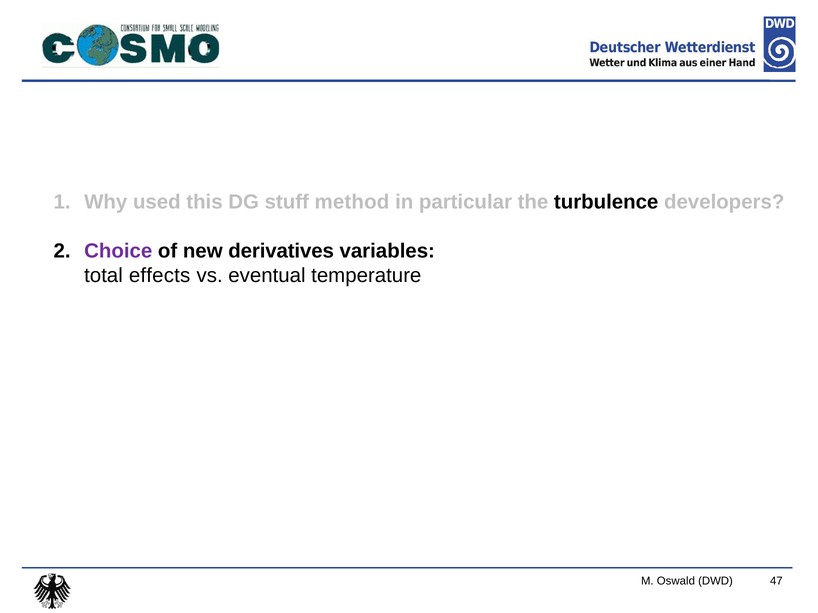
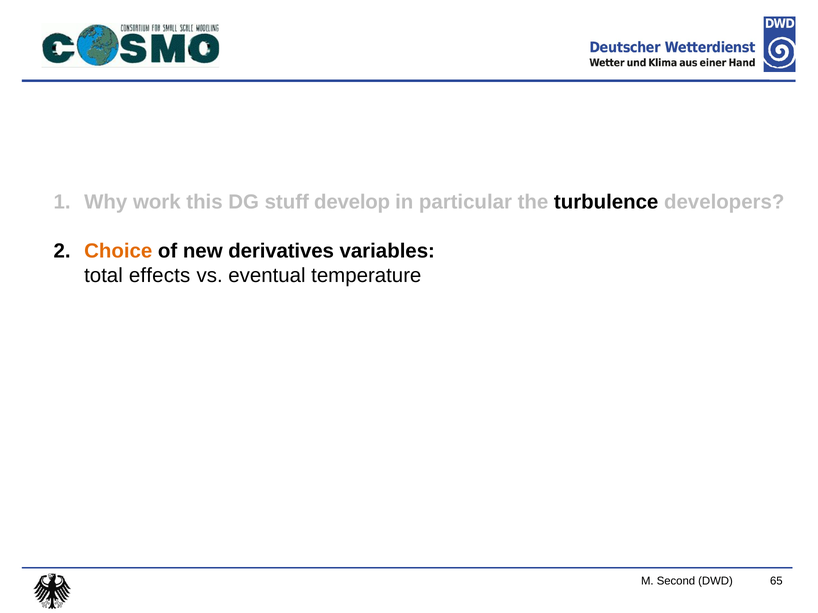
used: used -> work
method: method -> develop
Choice colour: purple -> orange
Oswald: Oswald -> Second
47: 47 -> 65
